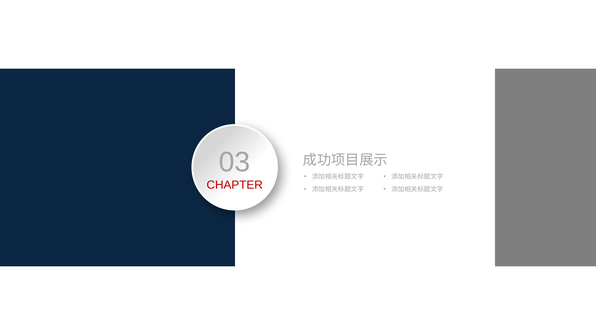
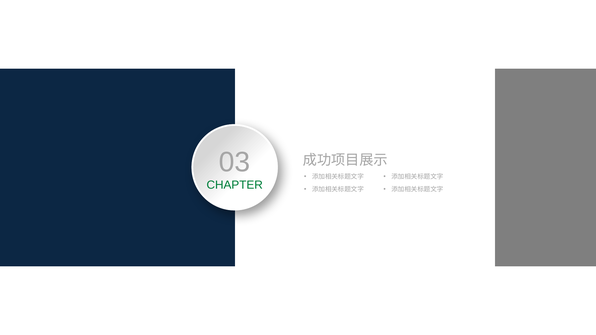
CHAPTER colour: red -> green
